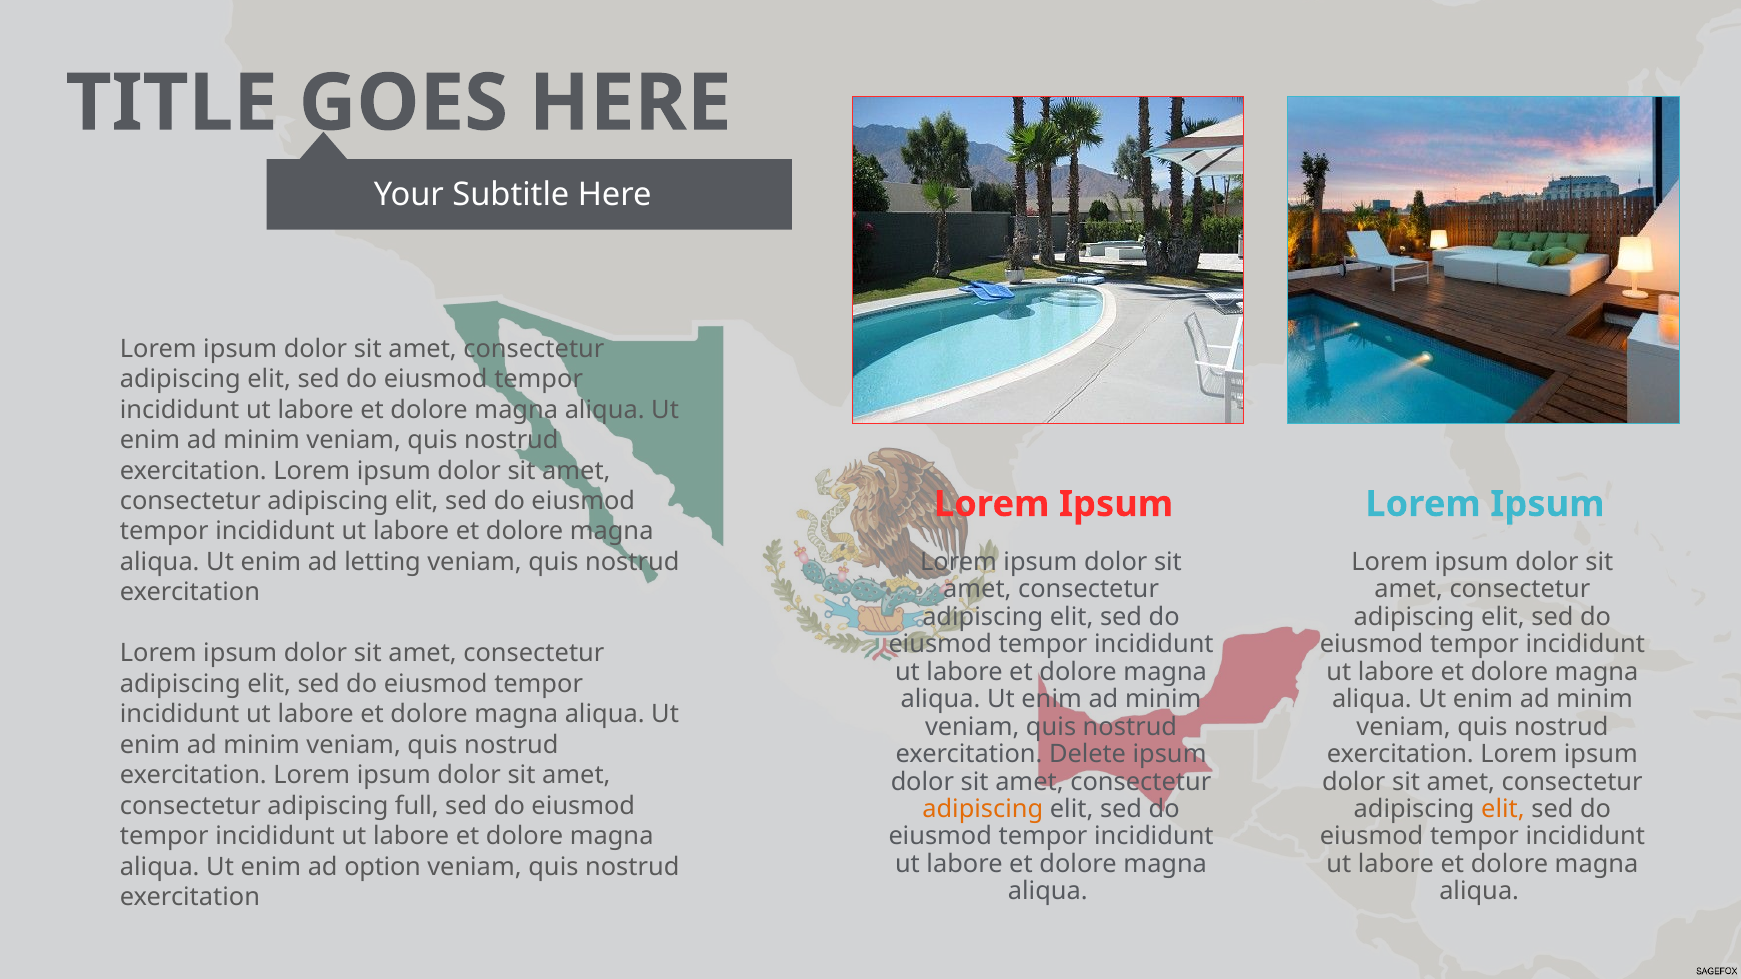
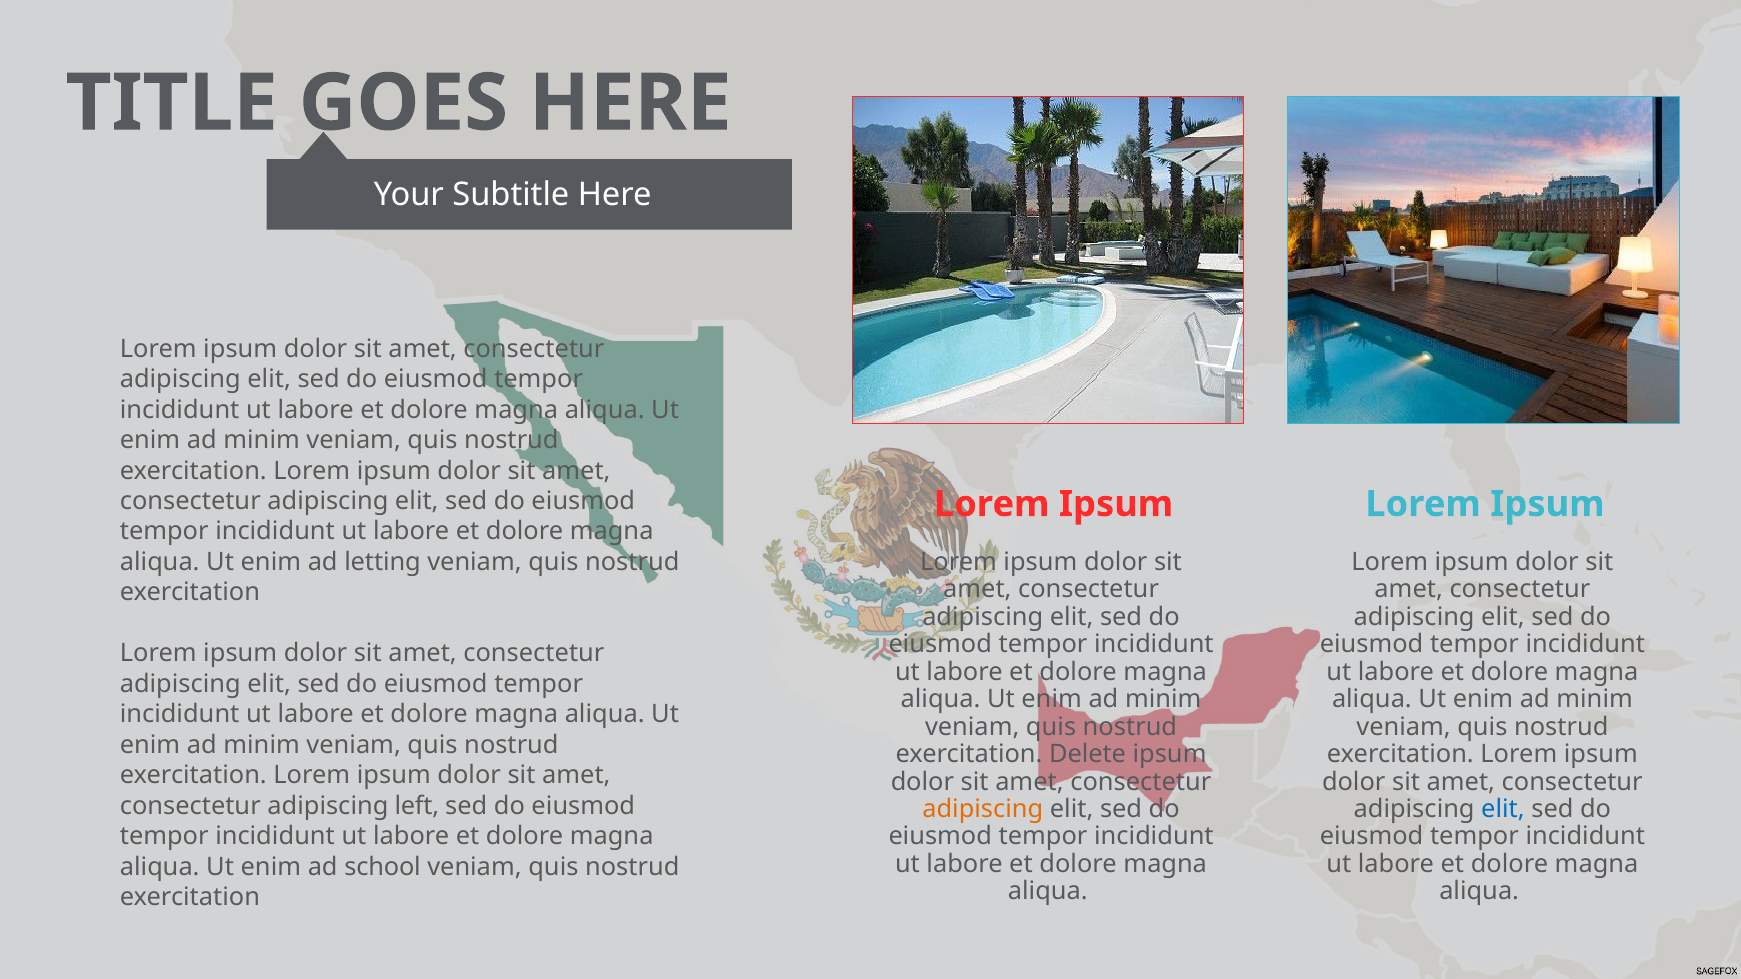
full: full -> left
elit at (1503, 809) colour: orange -> blue
option: option -> school
